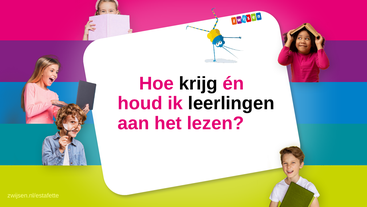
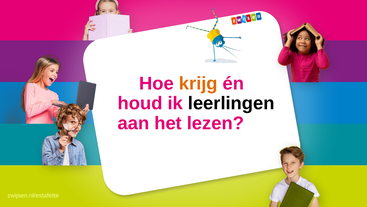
krijg colour: black -> orange
